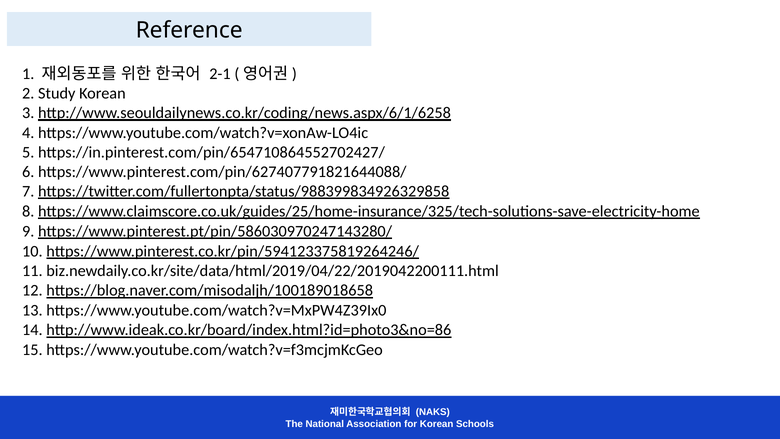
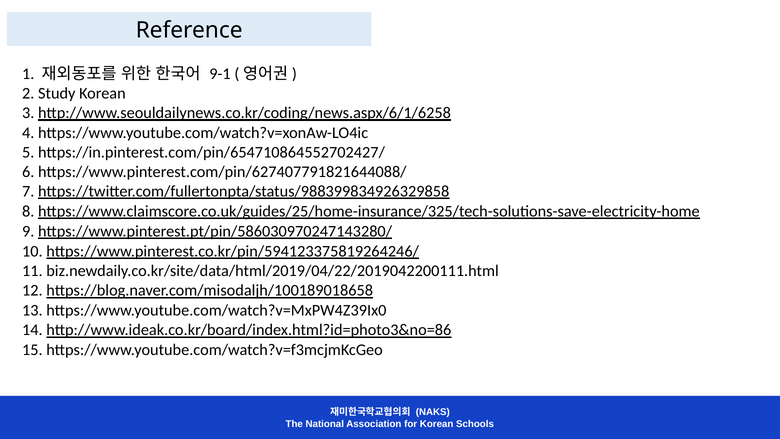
2-1: 2-1 -> 9-1
